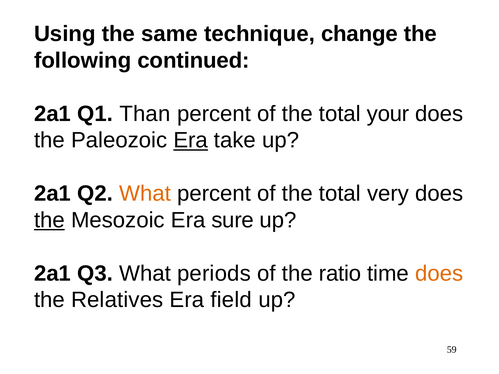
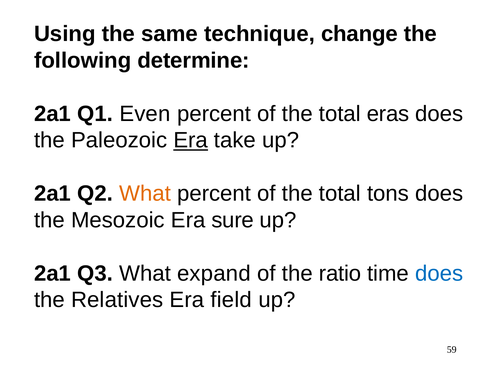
continued: continued -> determine
Than: Than -> Even
your: your -> eras
very: very -> tons
the at (49, 220) underline: present -> none
periods: periods -> expand
does at (439, 274) colour: orange -> blue
